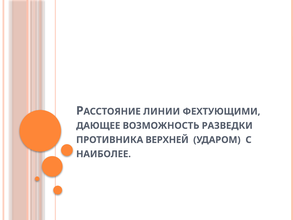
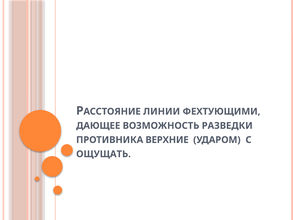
ВЕРХНЕЙ: ВЕРХНЕЙ -> ВЕРХНИЕ
НАИБОЛЕЕ: НАИБОЛЕЕ -> ОЩУЩАТЬ
